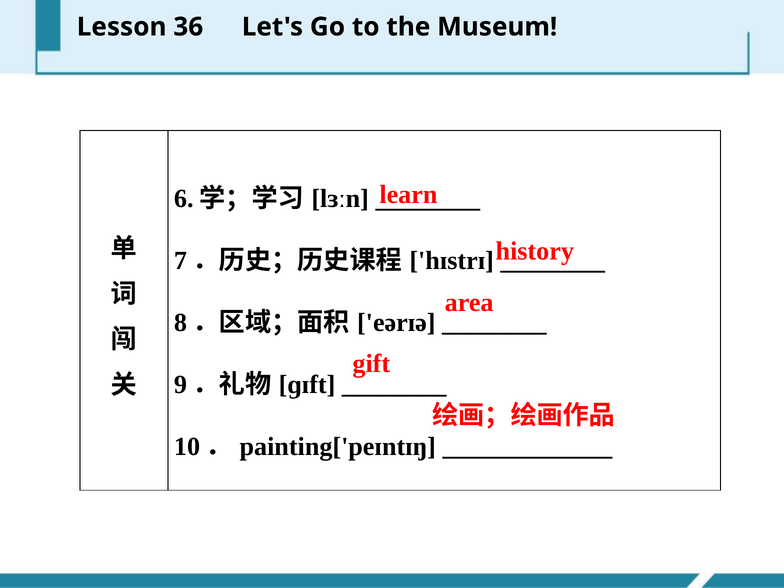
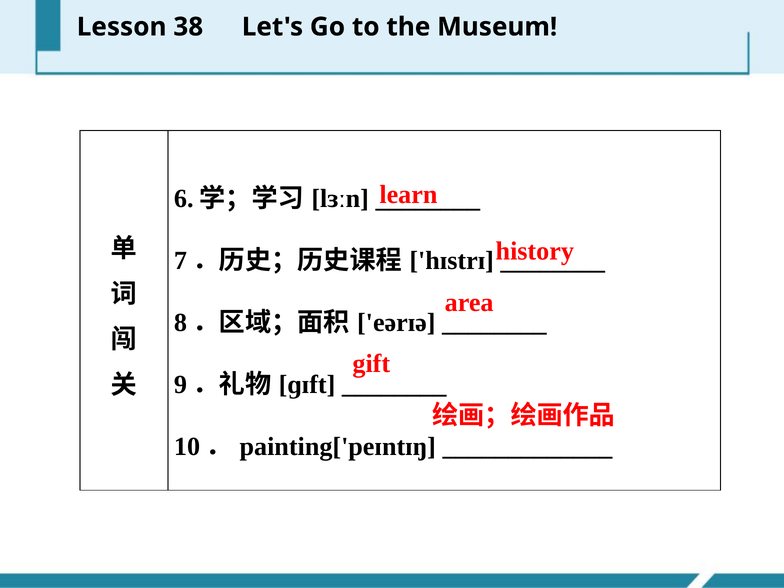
36: 36 -> 38
